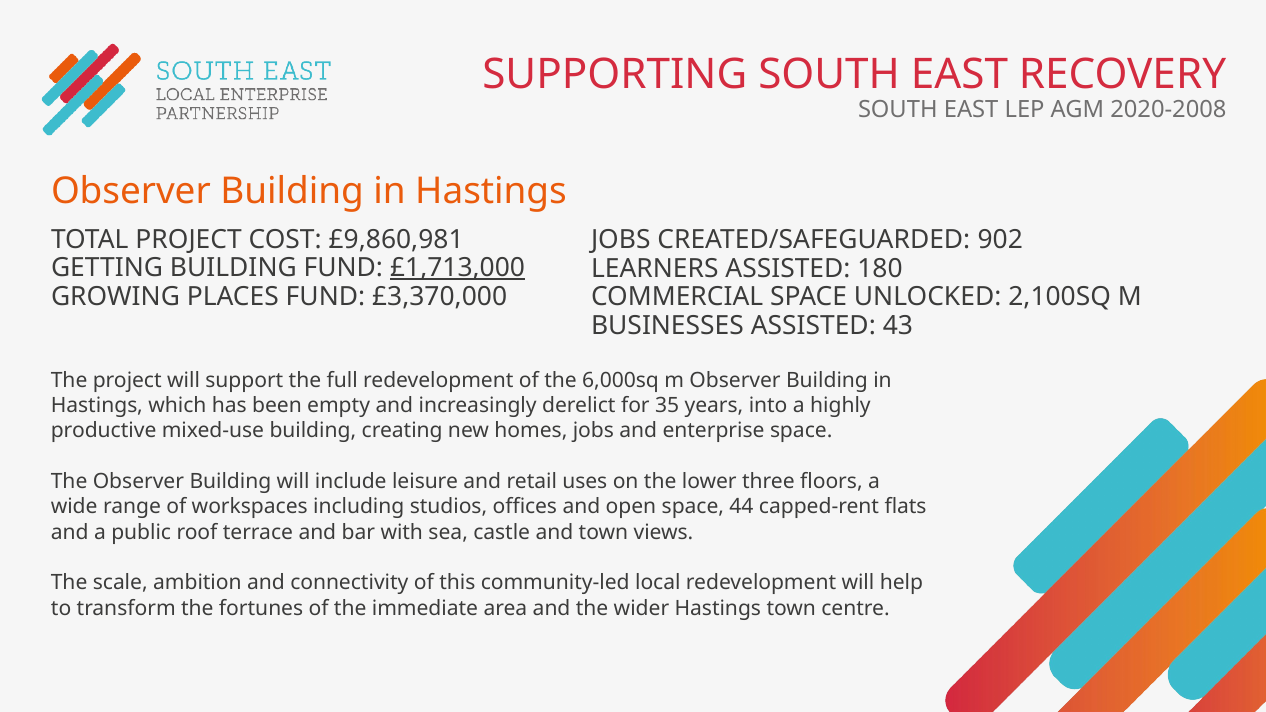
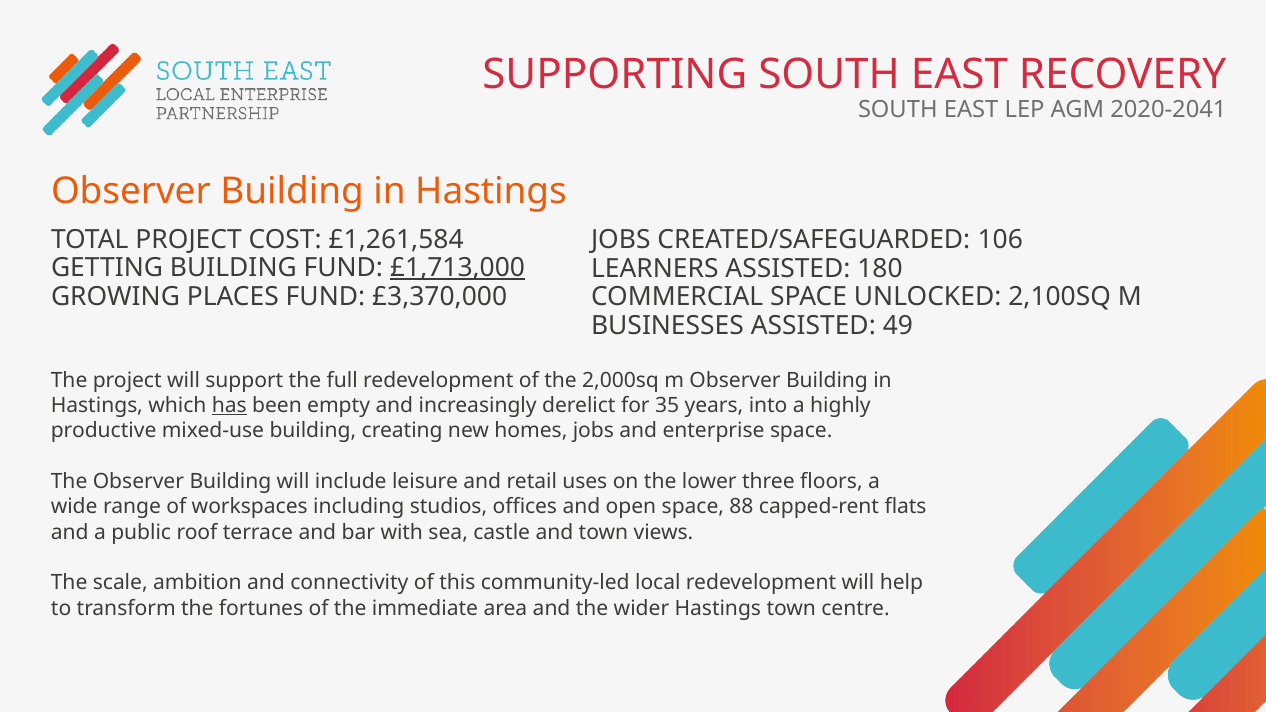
2020-2008: 2020-2008 -> 2020-2041
£9,860,981: £9,860,981 -> £1,261,584
902: 902 -> 106
43: 43 -> 49
6,000sq: 6,000sq -> 2,000sq
has underline: none -> present
44: 44 -> 88
